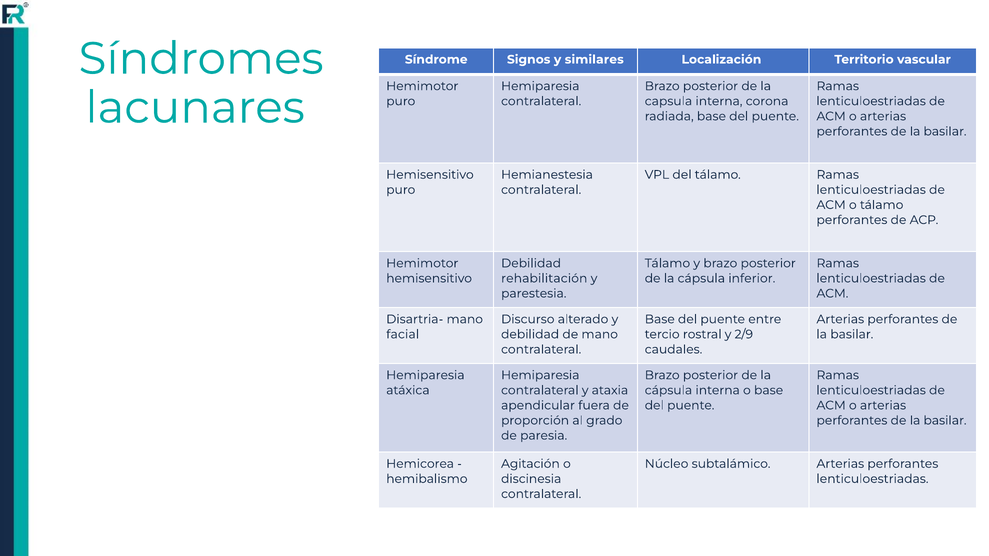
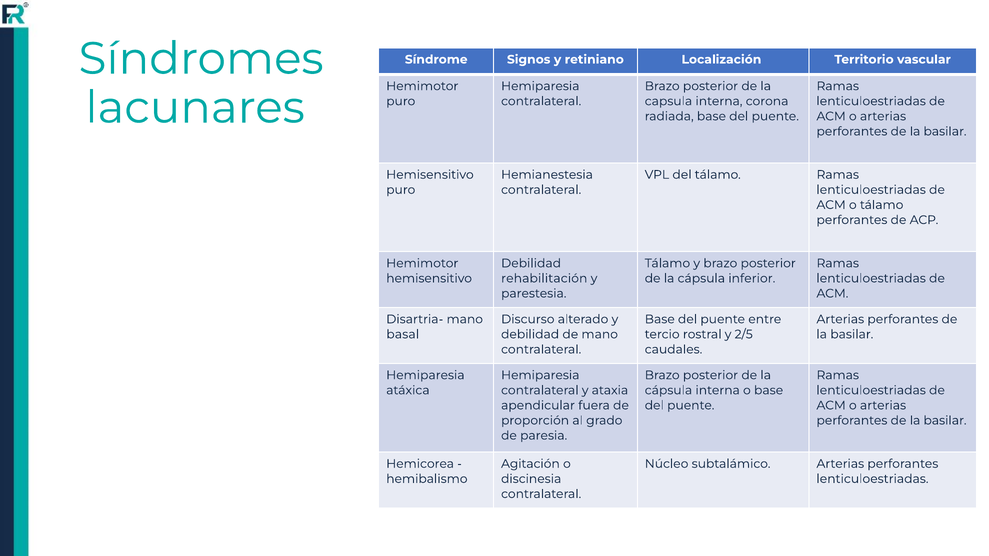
similares: similares -> retiniano
facial: facial -> basal
2/9: 2/9 -> 2/5
